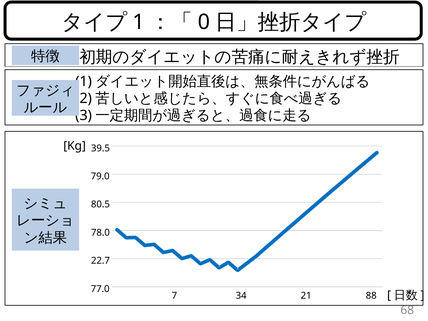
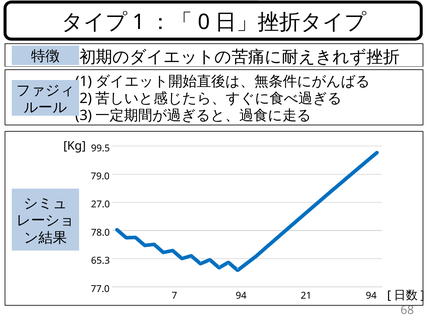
39.5: 39.5 -> 99.5
80.5: 80.5 -> 27.0
22.7: 22.7 -> 65.3
7 34: 34 -> 94
21 88: 88 -> 94
